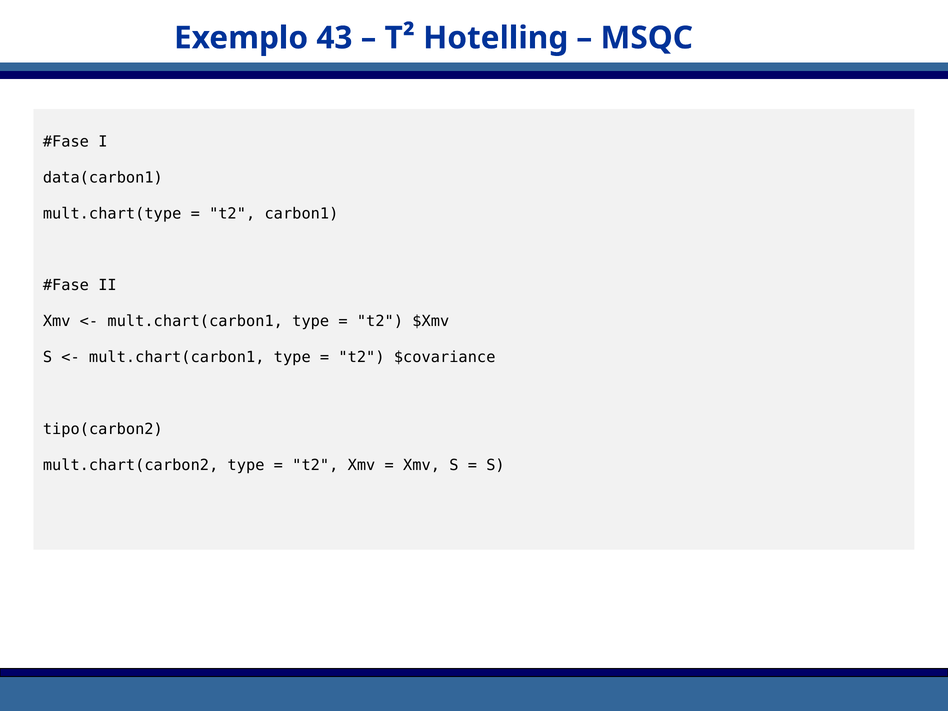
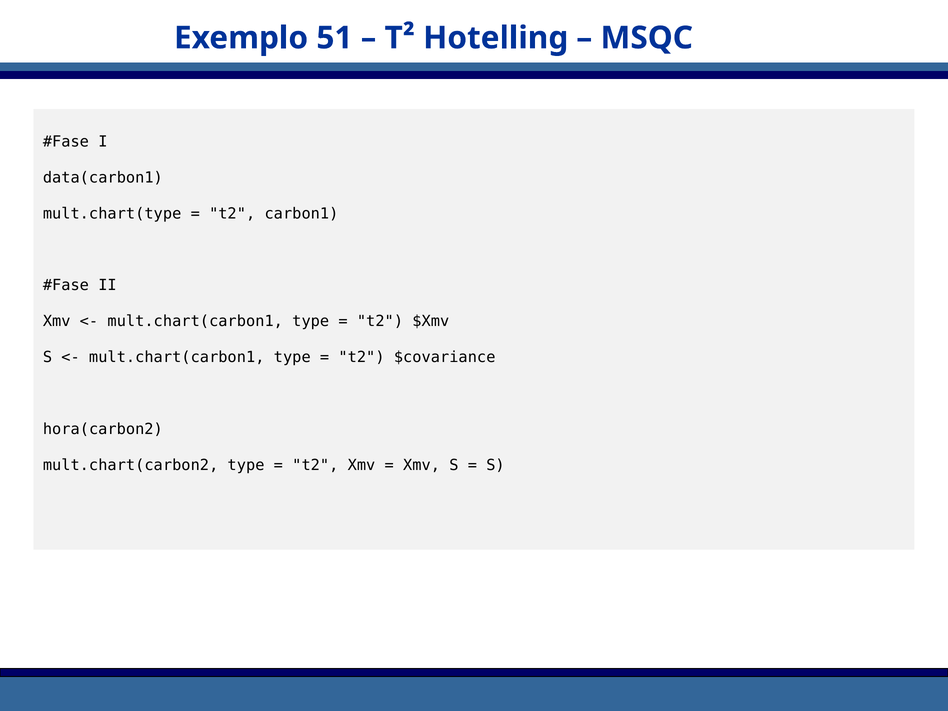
43: 43 -> 51
tipo(carbon2: tipo(carbon2 -> hora(carbon2
